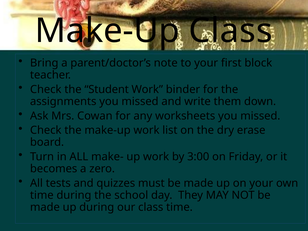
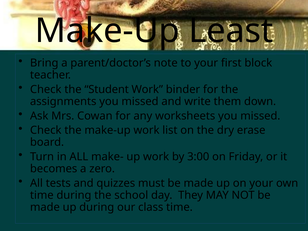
Make-Up Class: Class -> Least
